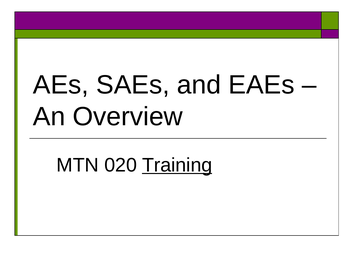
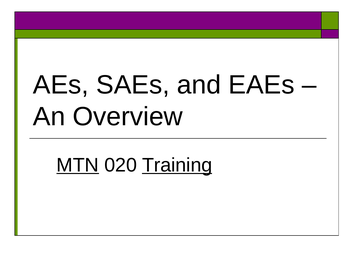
MTN underline: none -> present
